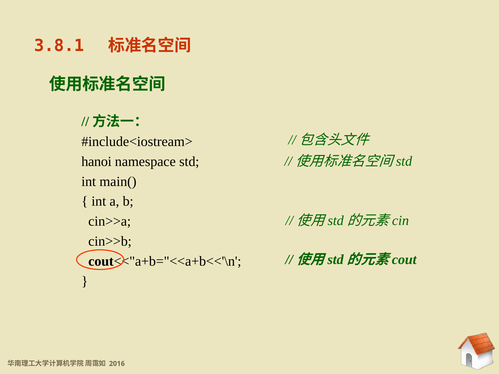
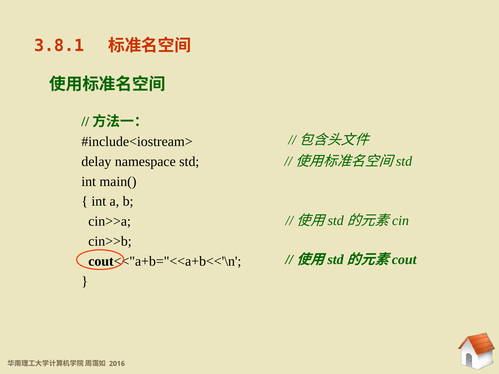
hanoi: hanoi -> delay
